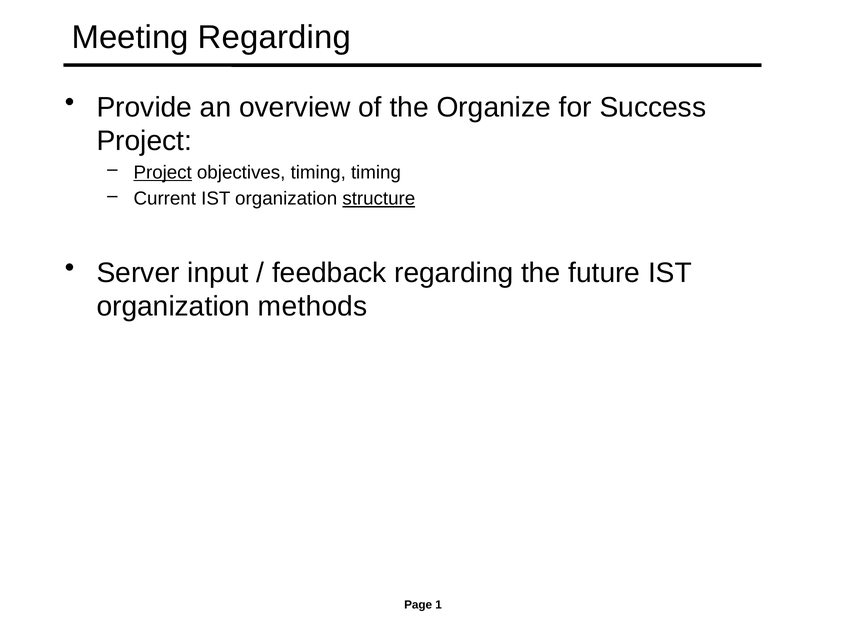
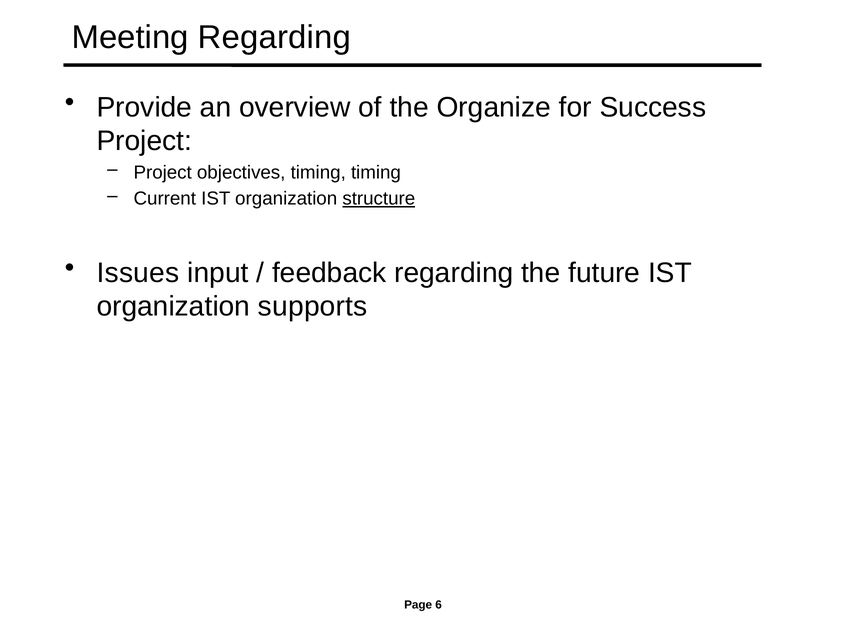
Project at (163, 172) underline: present -> none
Server: Server -> Issues
methods: methods -> supports
1: 1 -> 6
